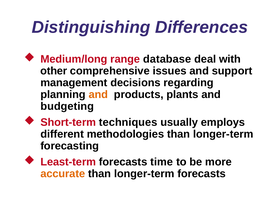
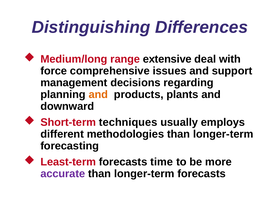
database: database -> extensive
other: other -> force
budgeting: budgeting -> downward
accurate colour: orange -> purple
